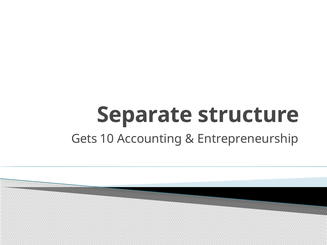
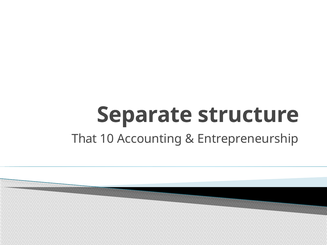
Gets: Gets -> That
